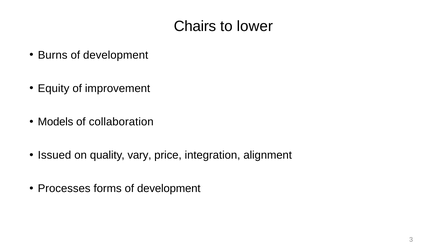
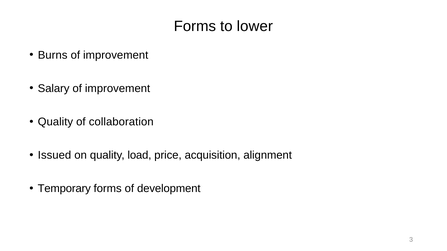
Chairs at (195, 26): Chairs -> Forms
development at (116, 55): development -> improvement
Equity: Equity -> Salary
Models at (56, 122): Models -> Quality
vary: vary -> load
integration: integration -> acquisition
Processes: Processes -> Temporary
